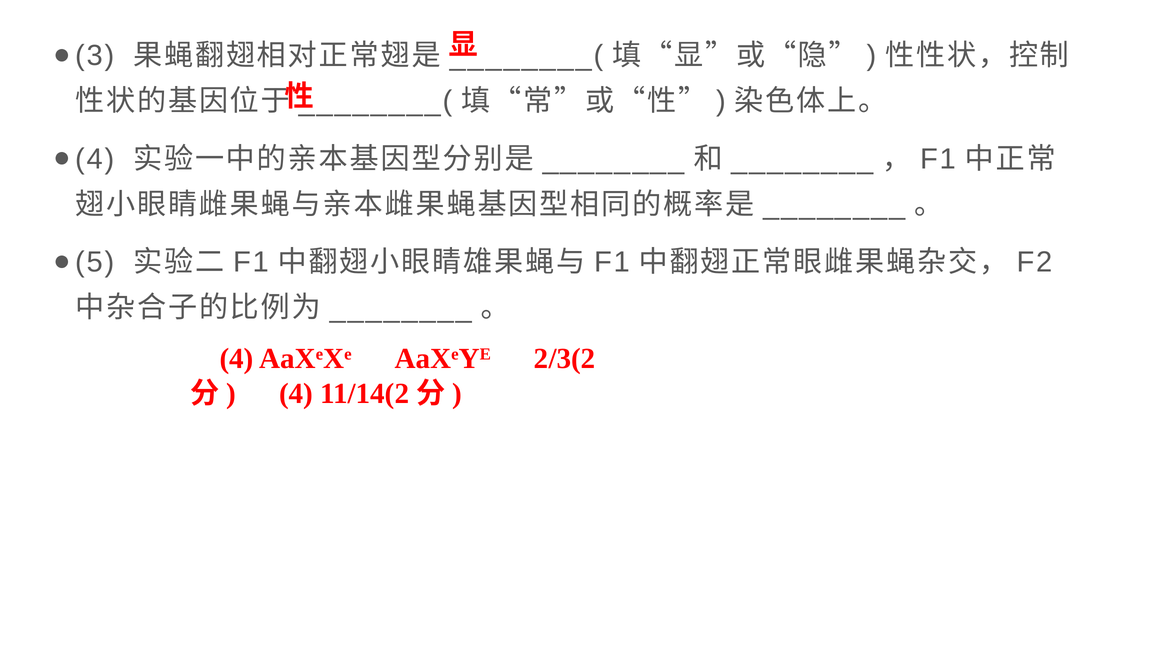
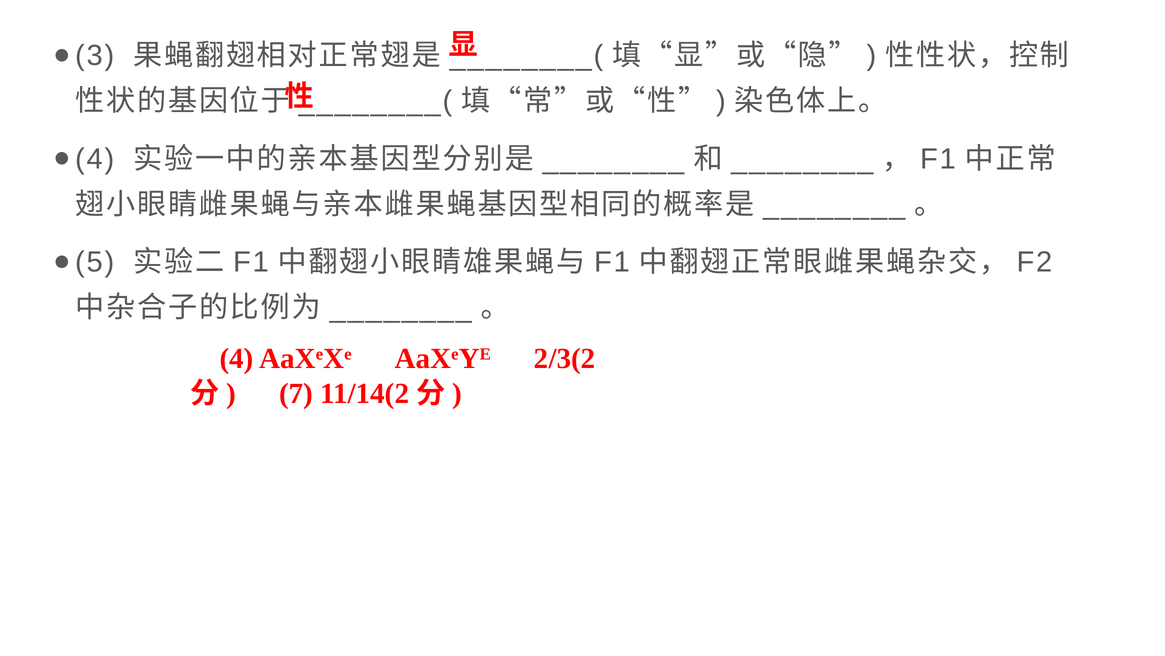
4 at (296, 393): 4 -> 7
